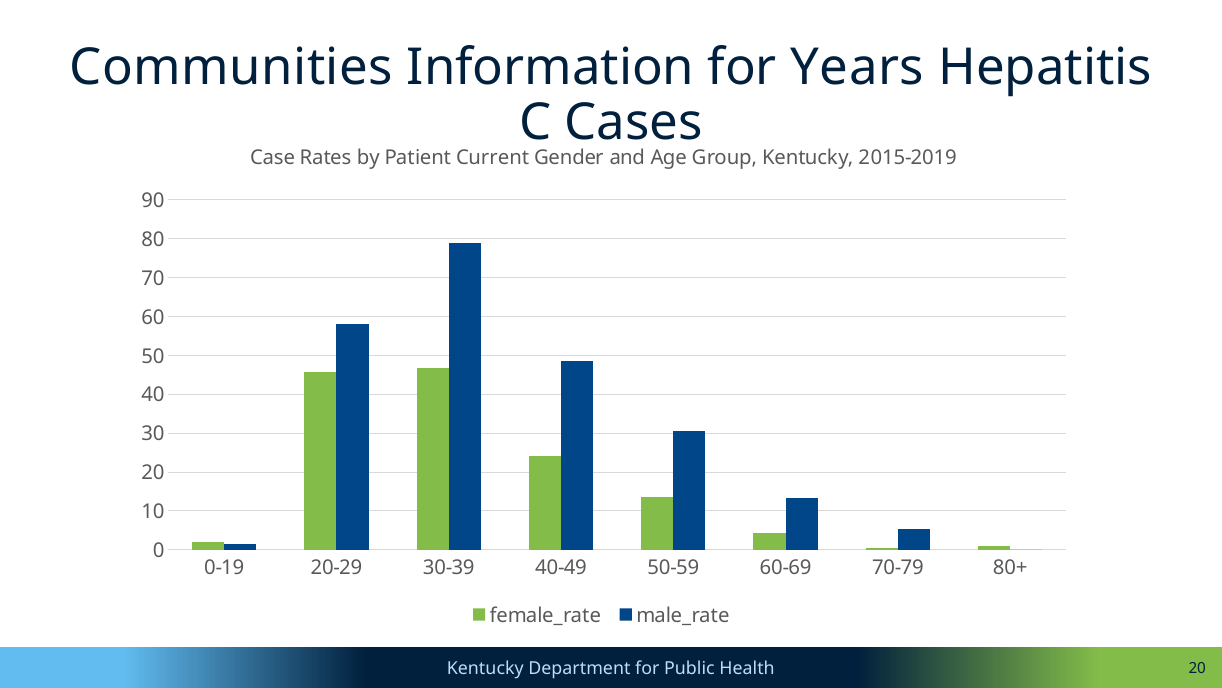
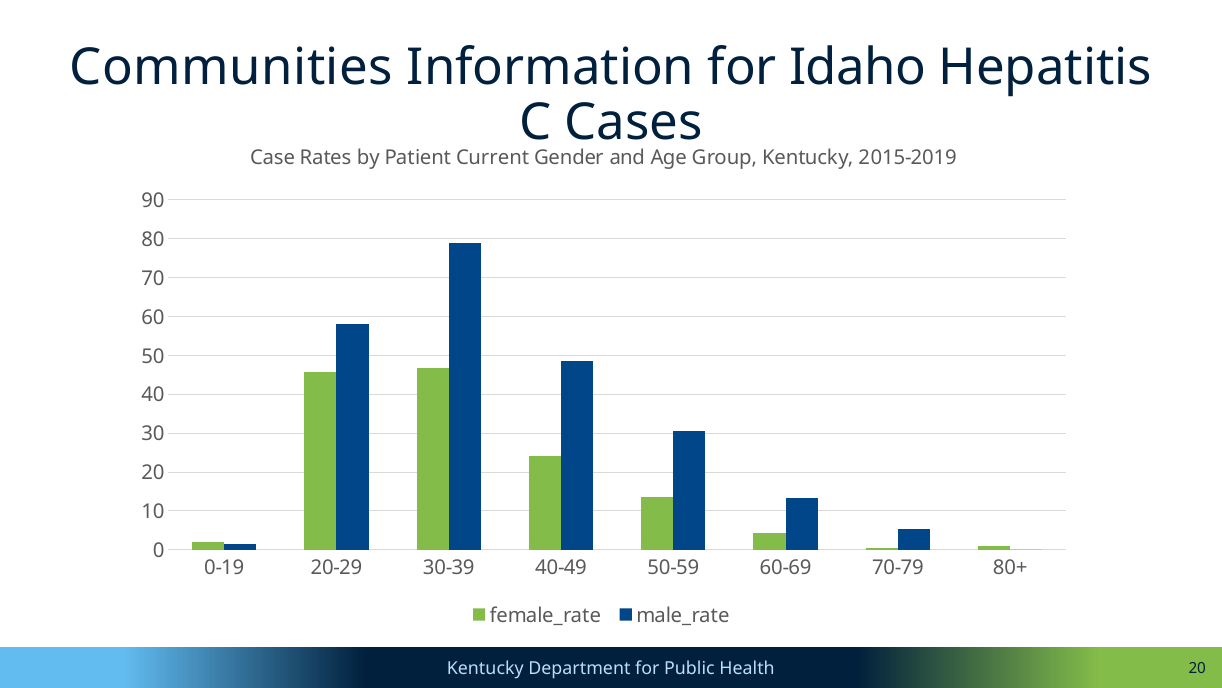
Years: Years -> Idaho
